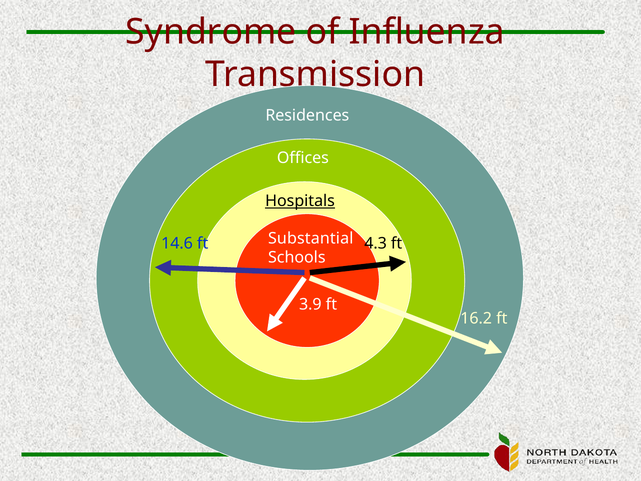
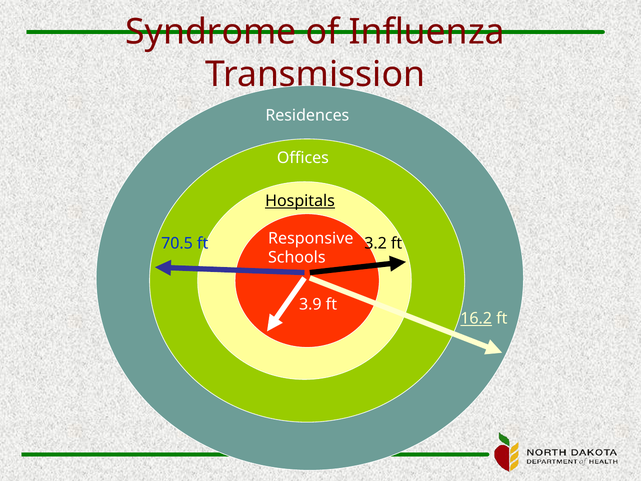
Substantial: Substantial -> Responsive
14.6: 14.6 -> 70.5
4.3: 4.3 -> 3.2
16.2 underline: none -> present
